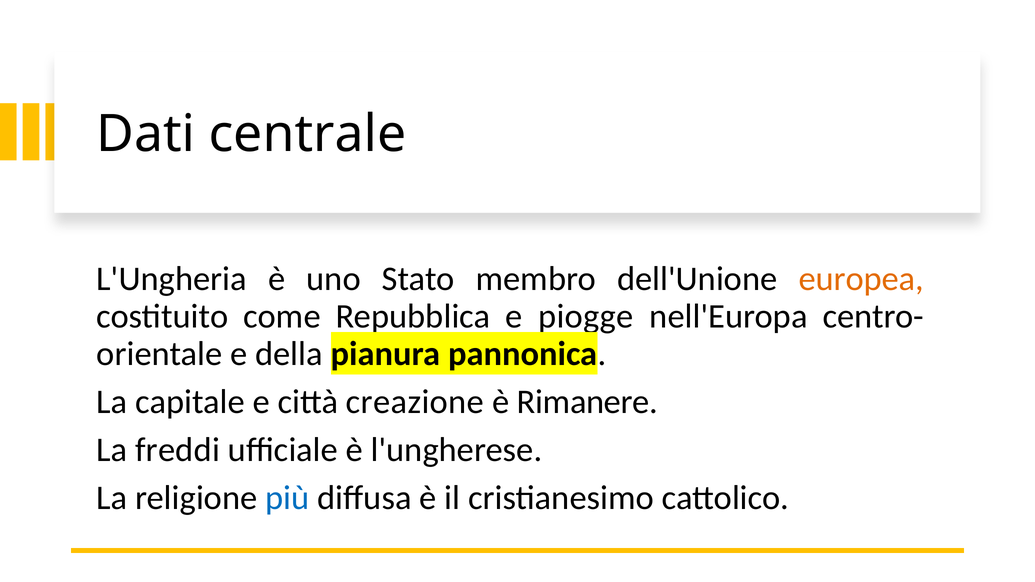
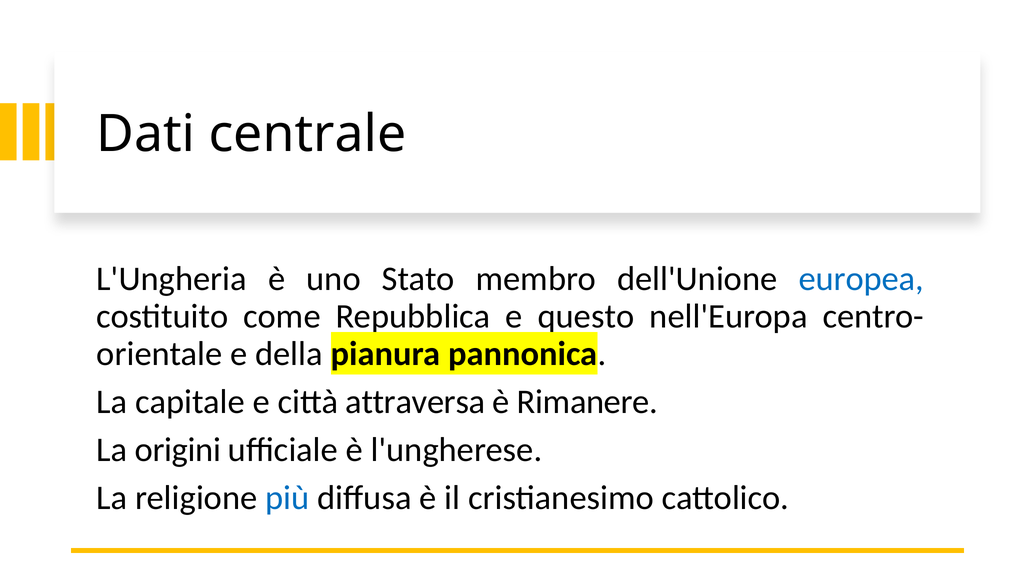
europea colour: orange -> blue
piogge: piogge -> questo
creazione: creazione -> attraversa
freddi: freddi -> origini
